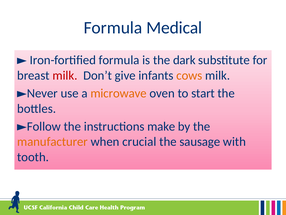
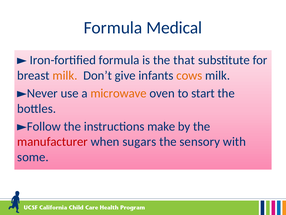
dark: dark -> that
milk at (65, 75) colour: red -> orange
manufacturer colour: orange -> red
crucial: crucial -> sugars
sausage: sausage -> sensory
tooth: tooth -> some
